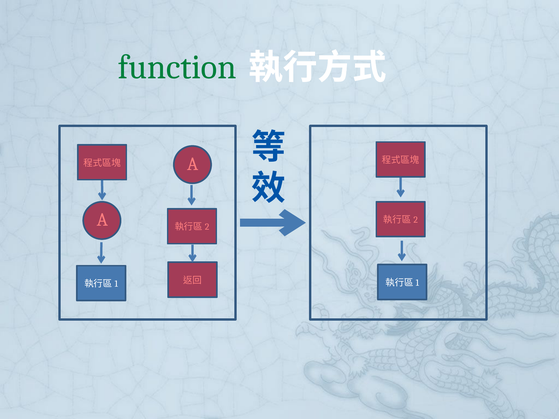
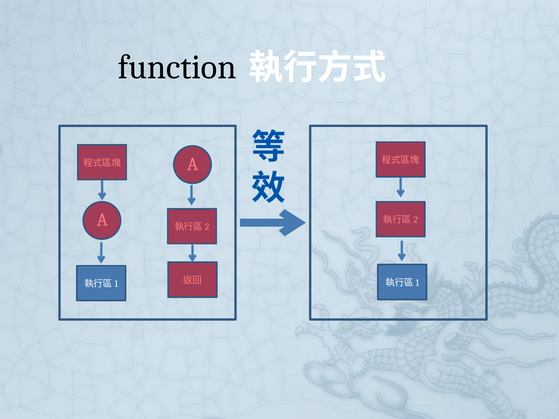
function colour: green -> black
